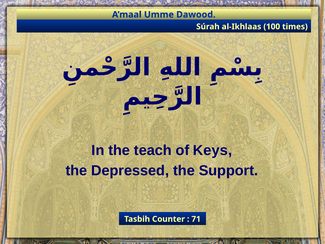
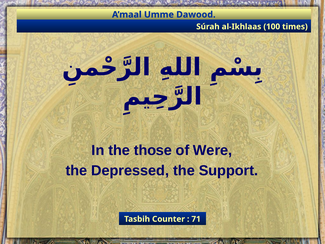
teach: teach -> those
Keys: Keys -> Were
